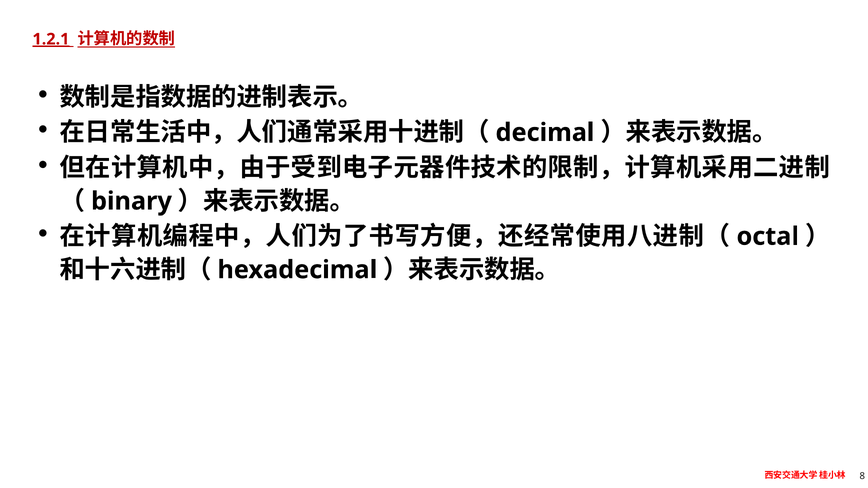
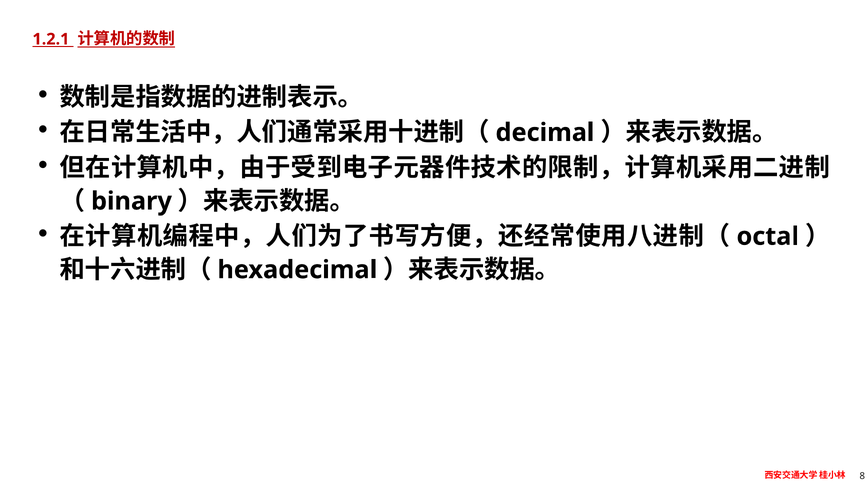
1.2.1 underline: present -> none
